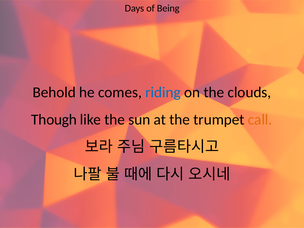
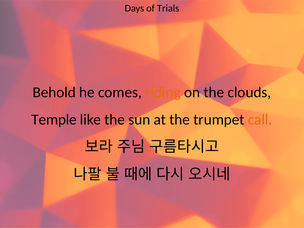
Being: Being -> Trials
riding colour: blue -> orange
Though: Though -> Temple
